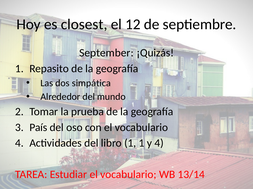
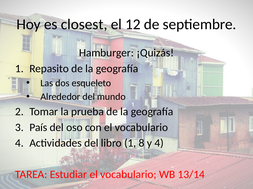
September: September -> Hamburger
simpática: simpática -> esqueleto
1 1: 1 -> 8
